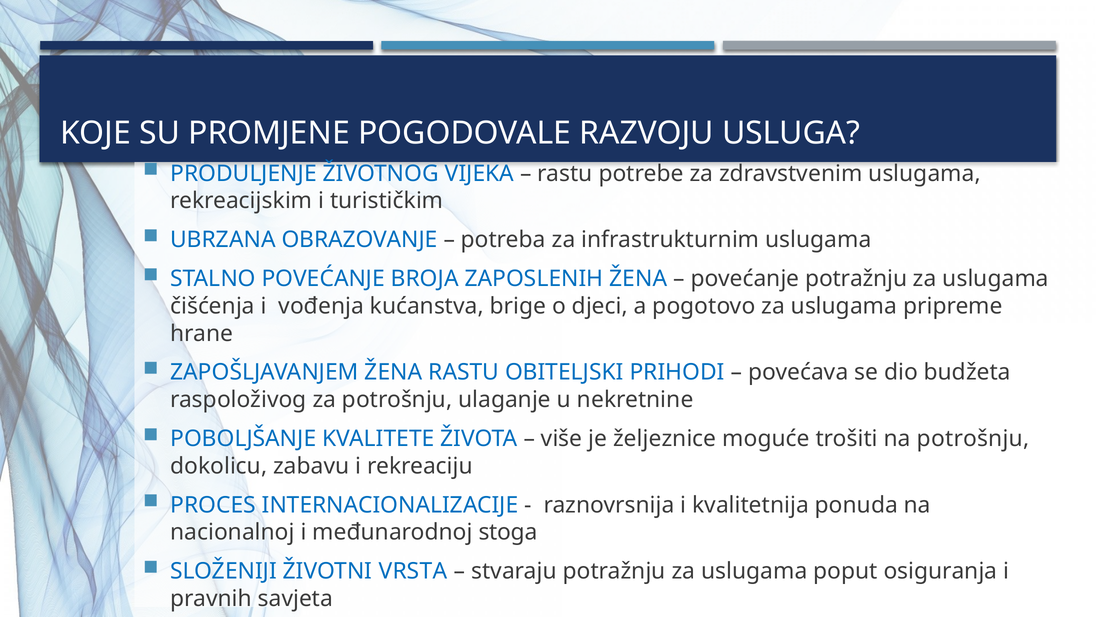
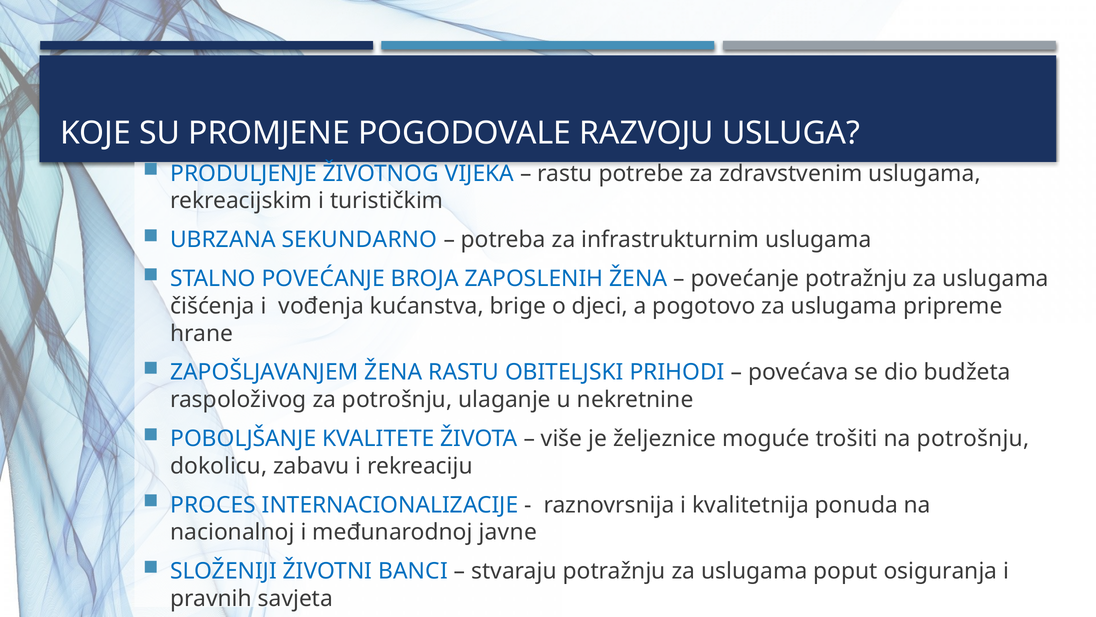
OBRAZOVANJE: OBRAZOVANJE -> SEKUNDARNO
stoga: stoga -> javne
VRSTA: VRSTA -> BANCI
